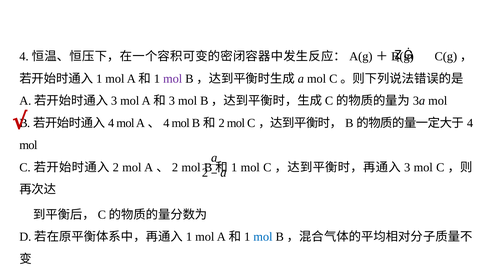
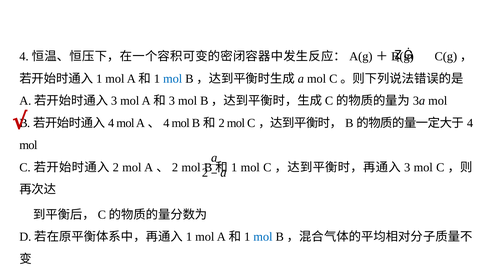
mol at (173, 79) colour: purple -> blue
